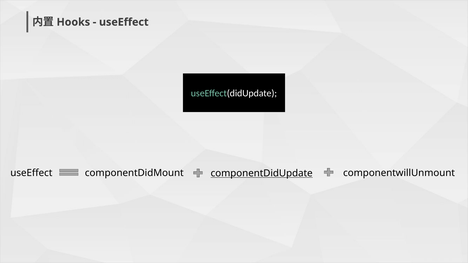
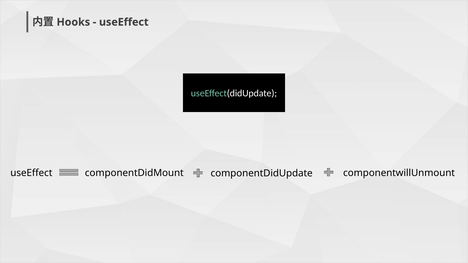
componentDidUpdate underline: present -> none
